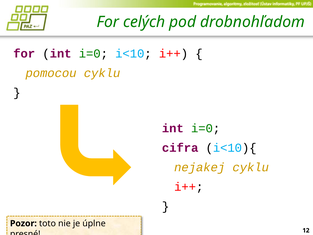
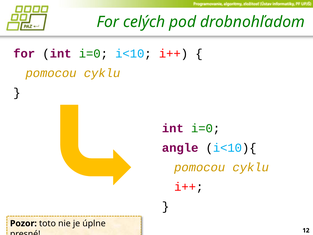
cifra: cifra -> angle
nejakej at (200, 167): nejakej -> pomocou
